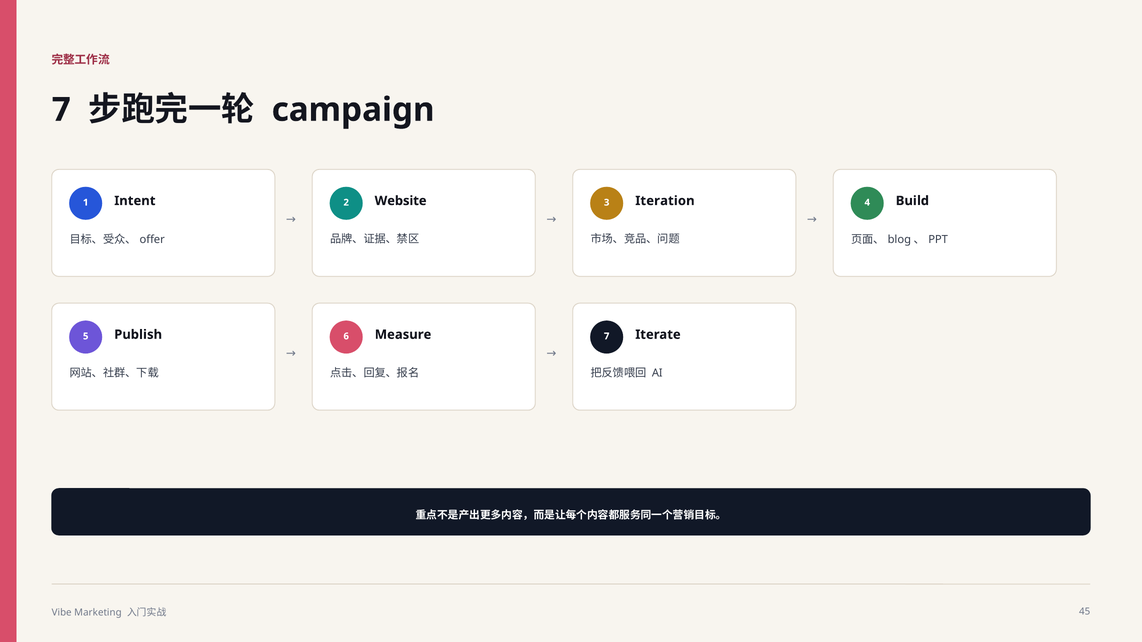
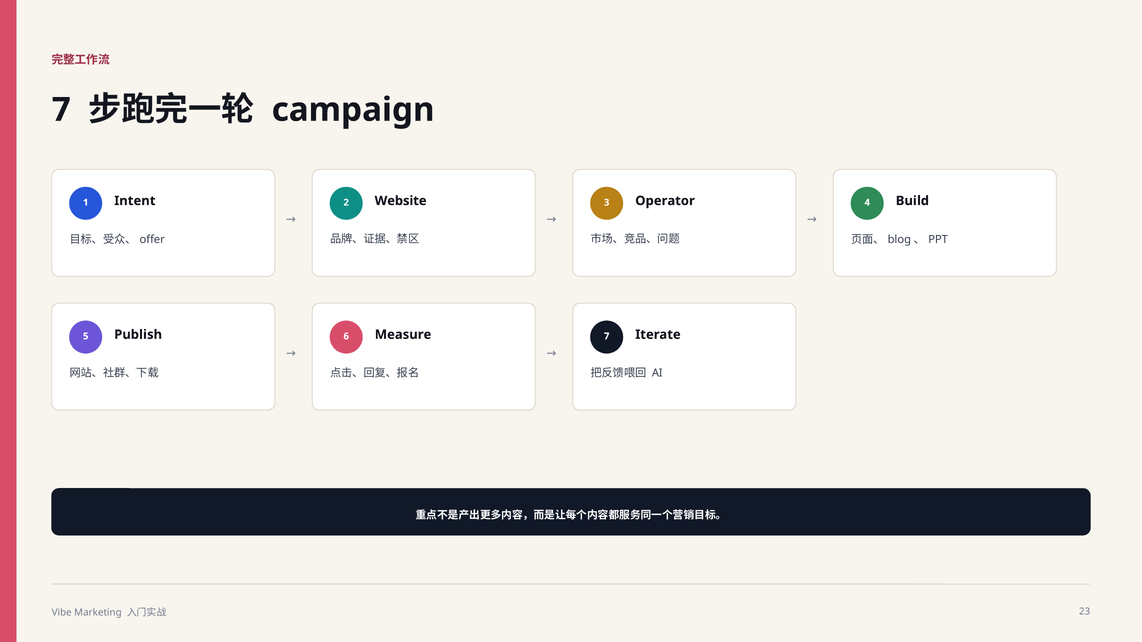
Iteration: Iteration -> Operator
45: 45 -> 23
